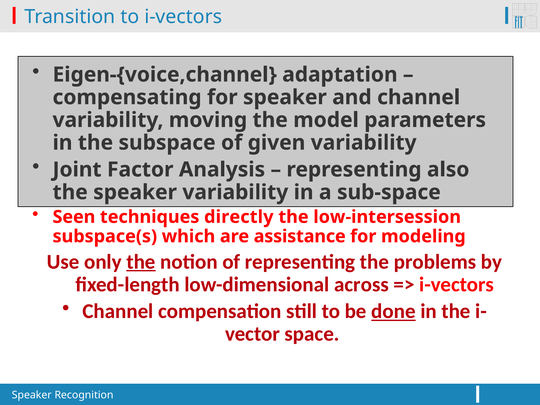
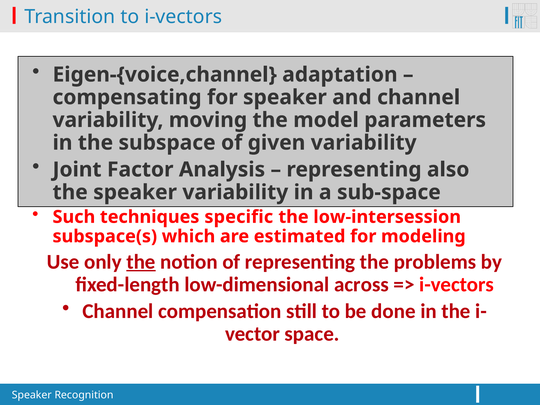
Seen: Seen -> Such
directly: directly -> specific
assistance: assistance -> estimated
done underline: present -> none
